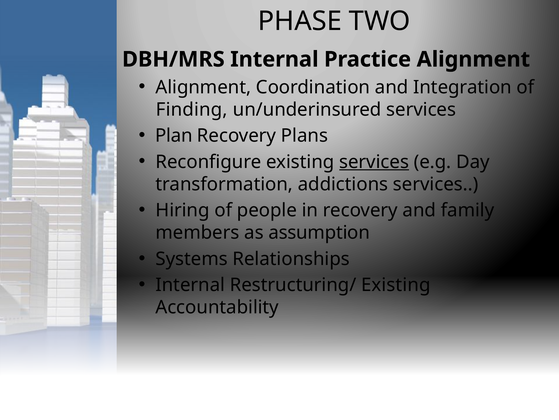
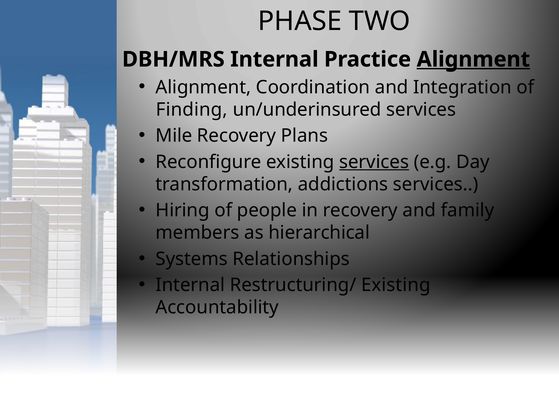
Alignment at (473, 59) underline: none -> present
Plan: Plan -> Mile
assumption: assumption -> hierarchical
